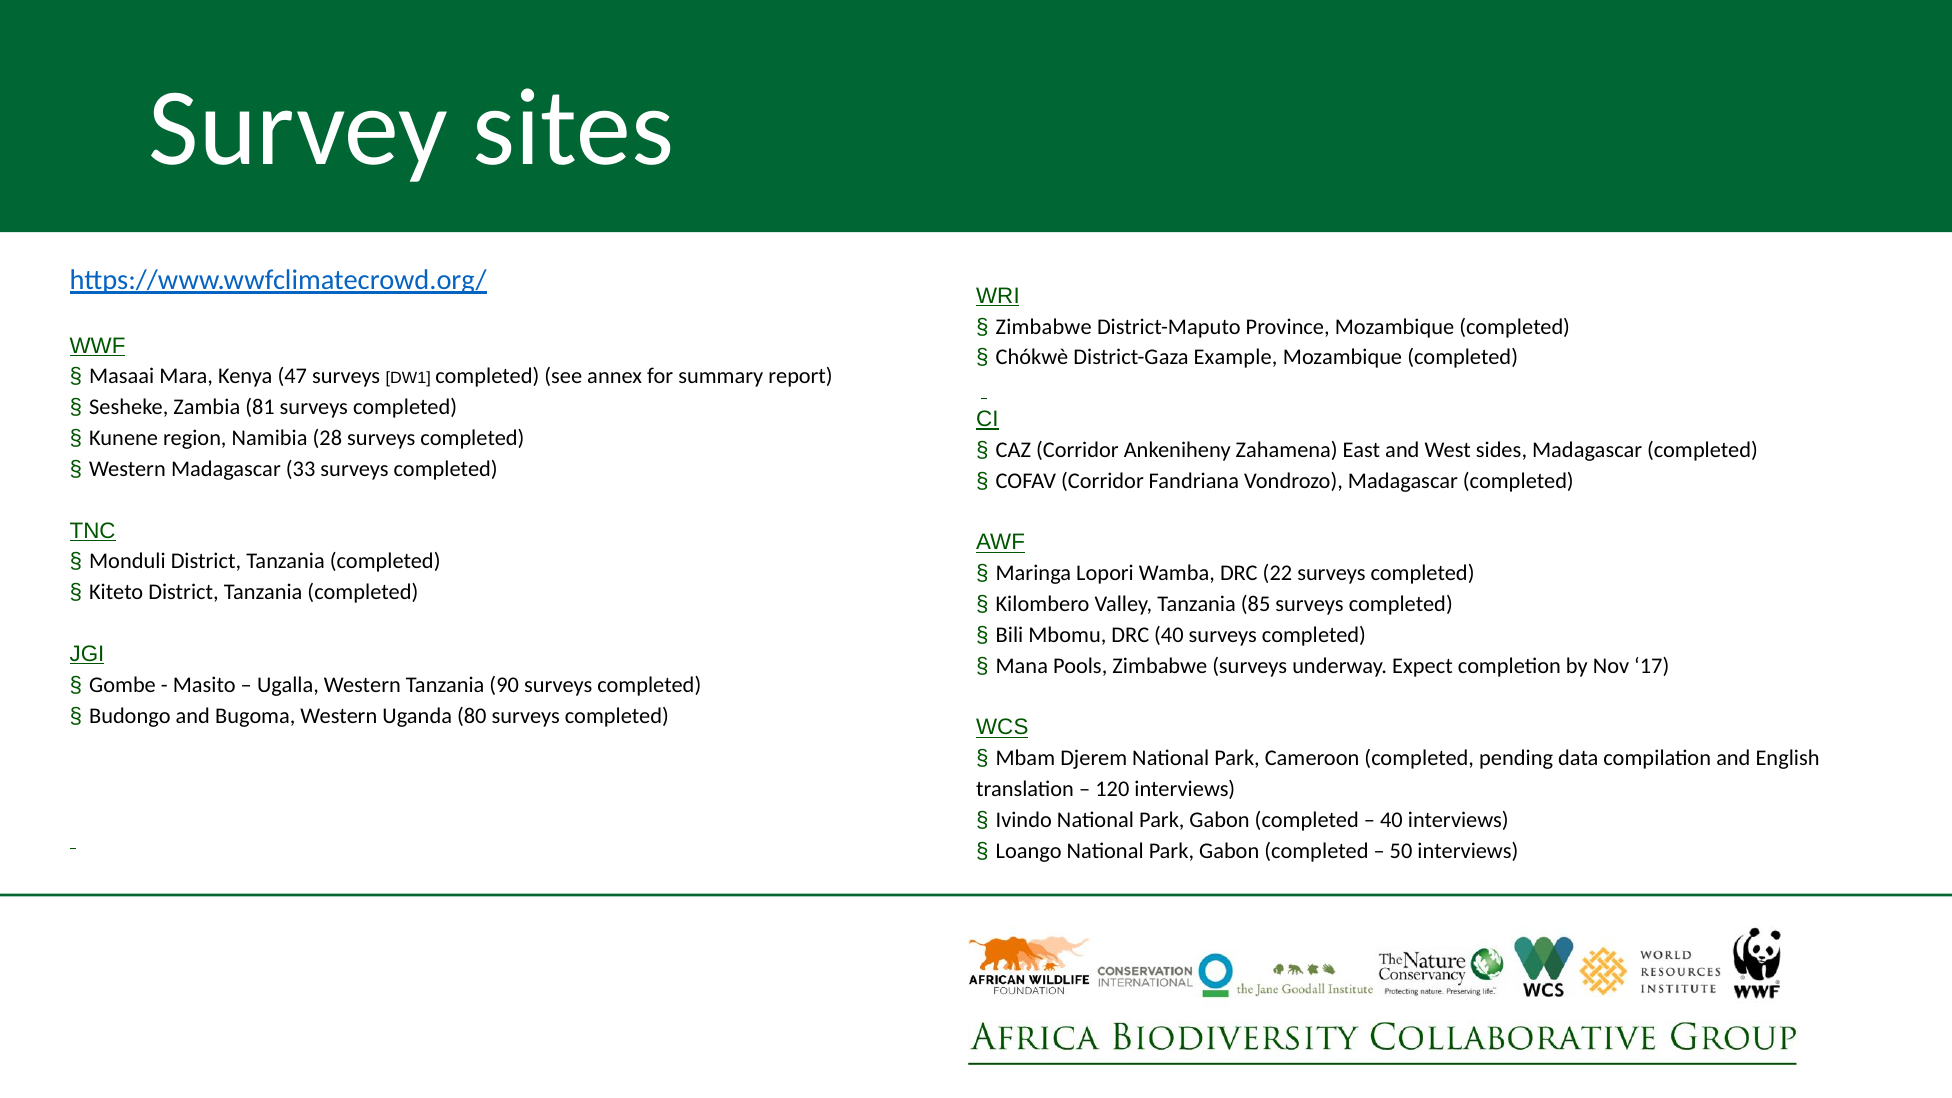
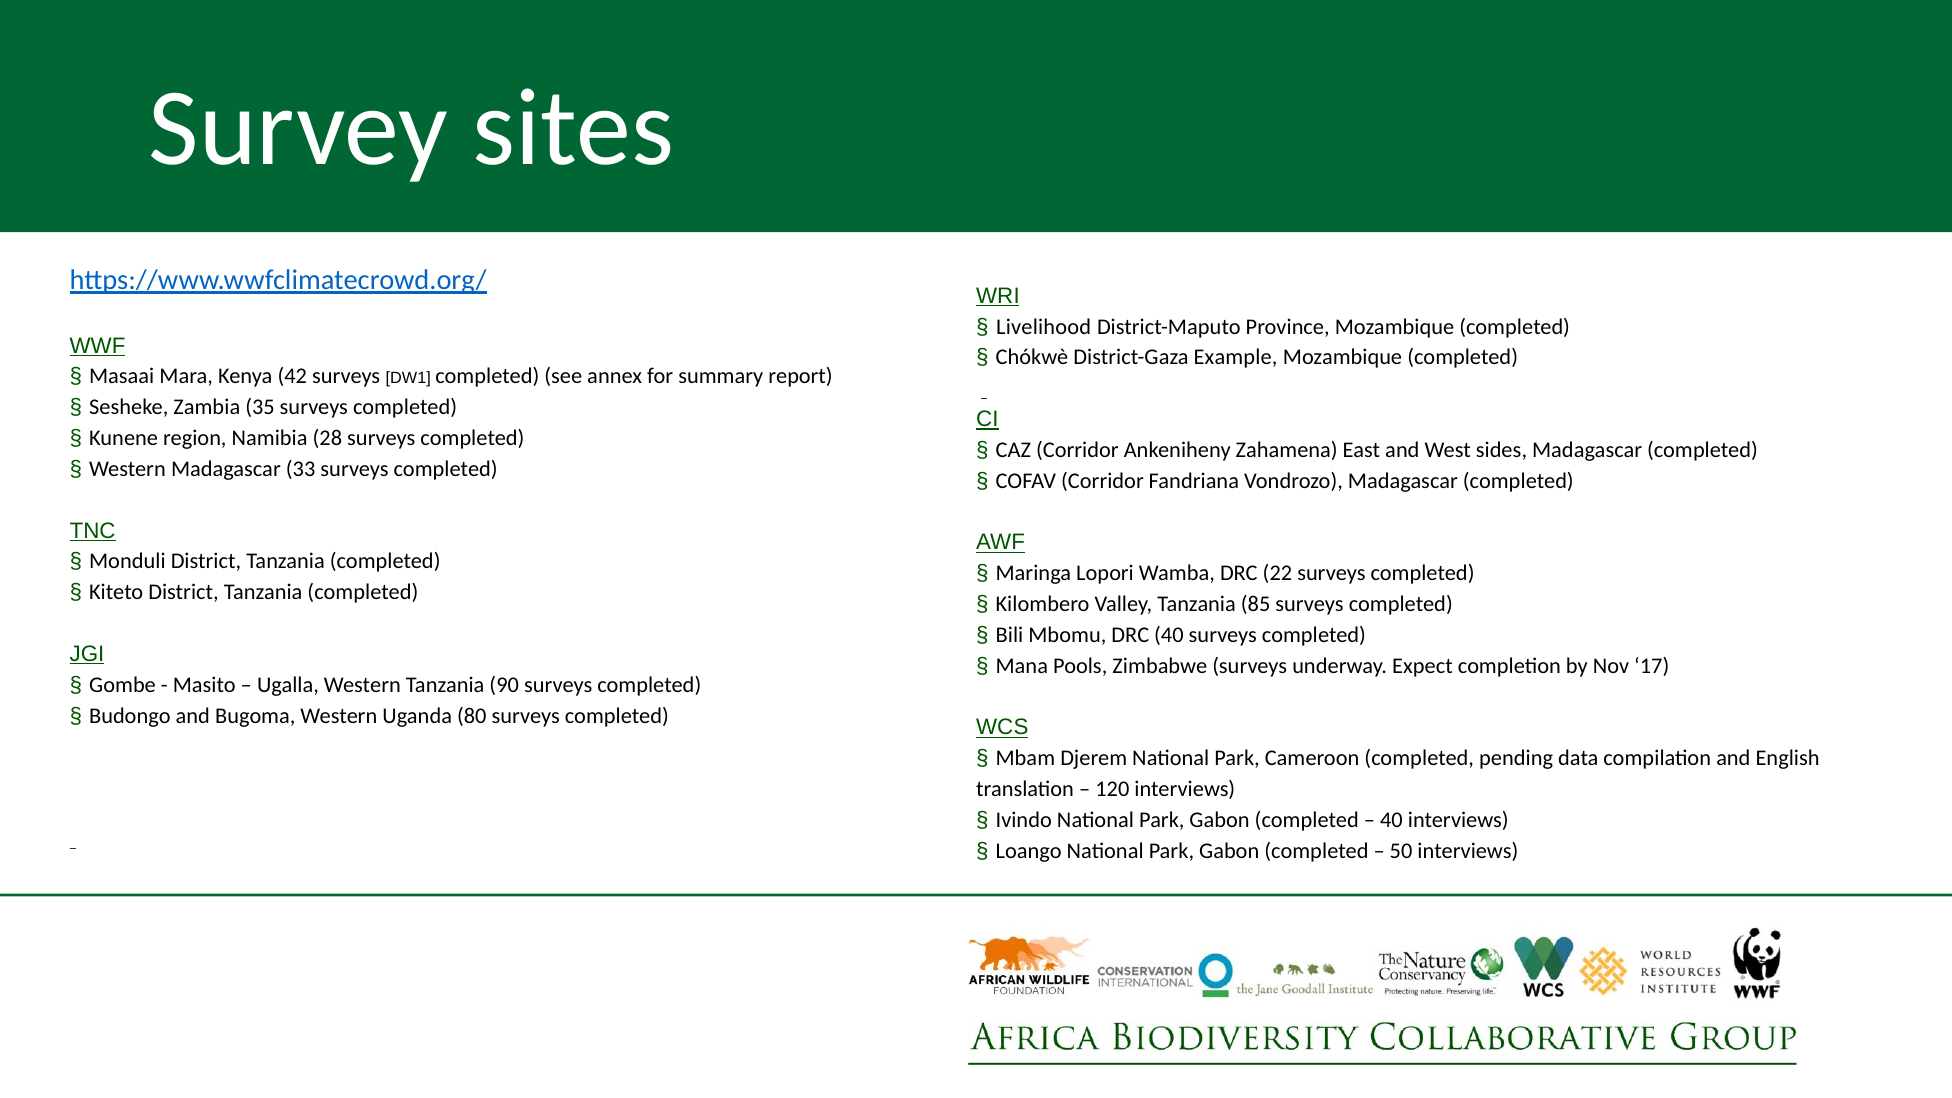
Zimbabwe at (1044, 327): Zimbabwe -> Livelihood
47: 47 -> 42
81: 81 -> 35
